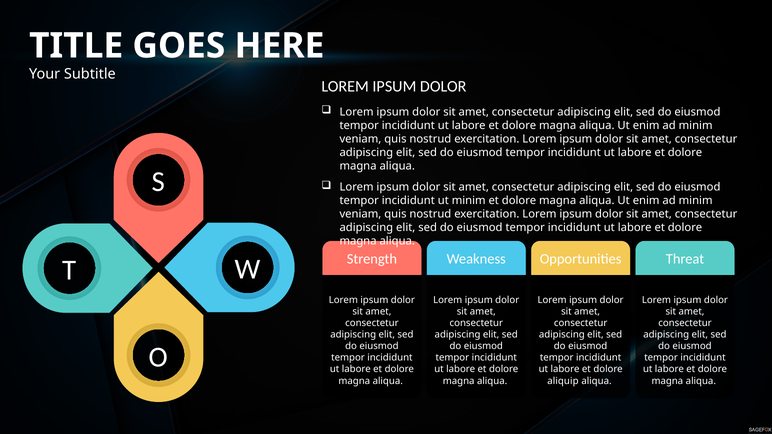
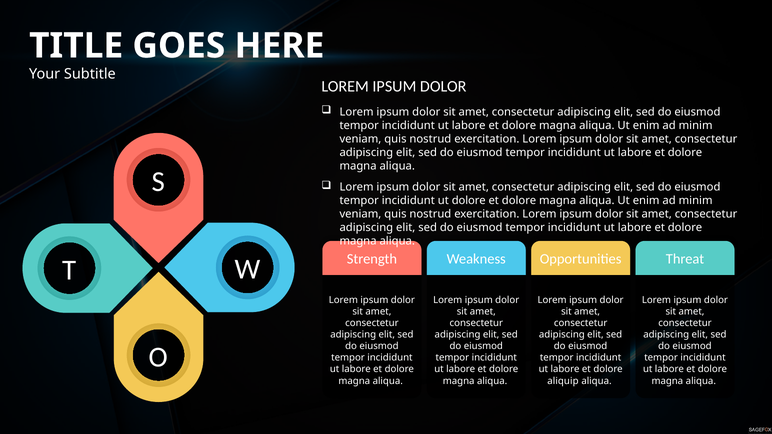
ut minim: minim -> dolore
